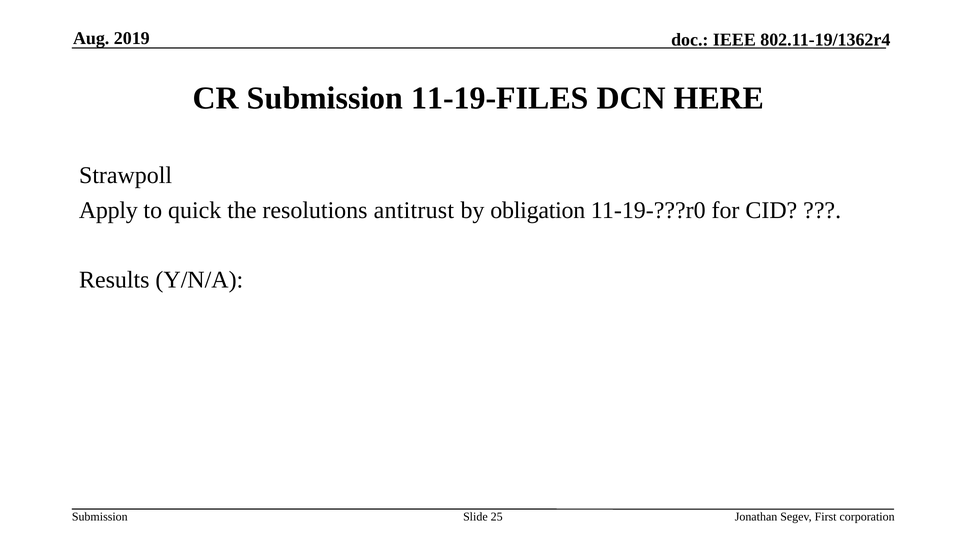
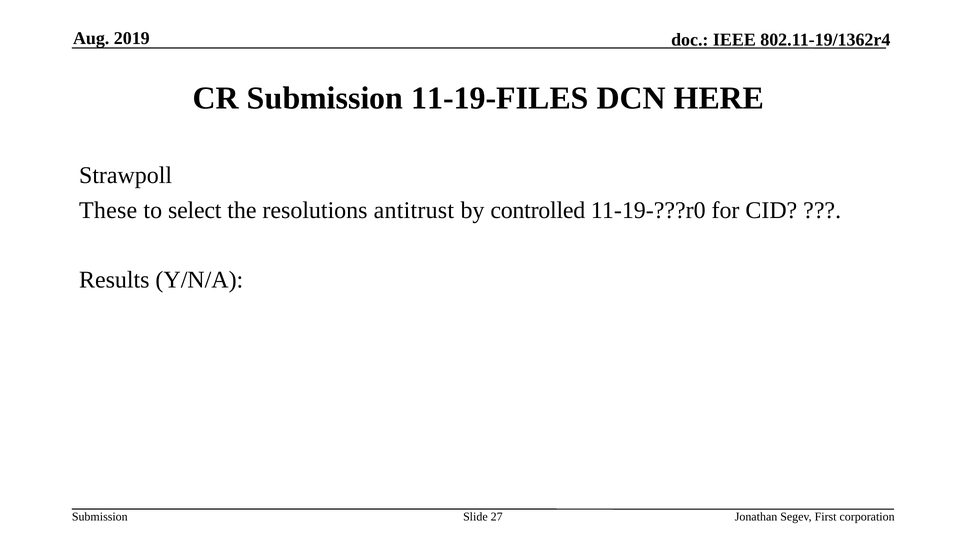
Apply: Apply -> These
quick: quick -> select
obligation: obligation -> controlled
25: 25 -> 27
